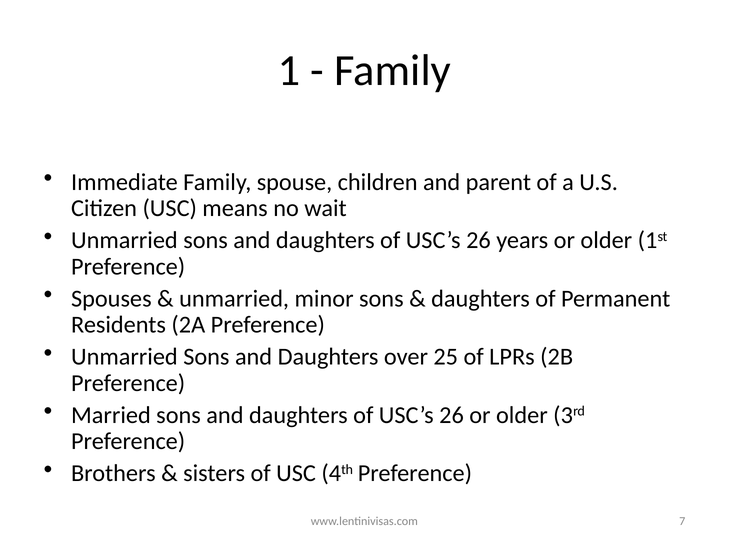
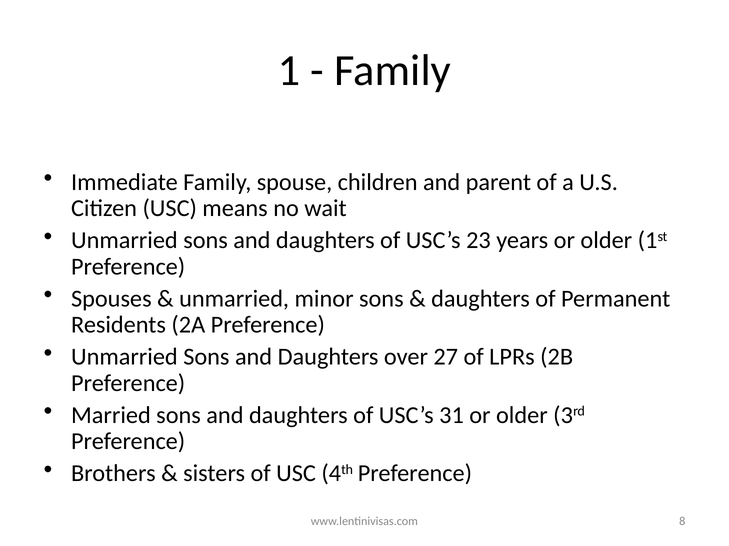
26 at (478, 241): 26 -> 23
25: 25 -> 27
26 at (452, 416): 26 -> 31
7: 7 -> 8
